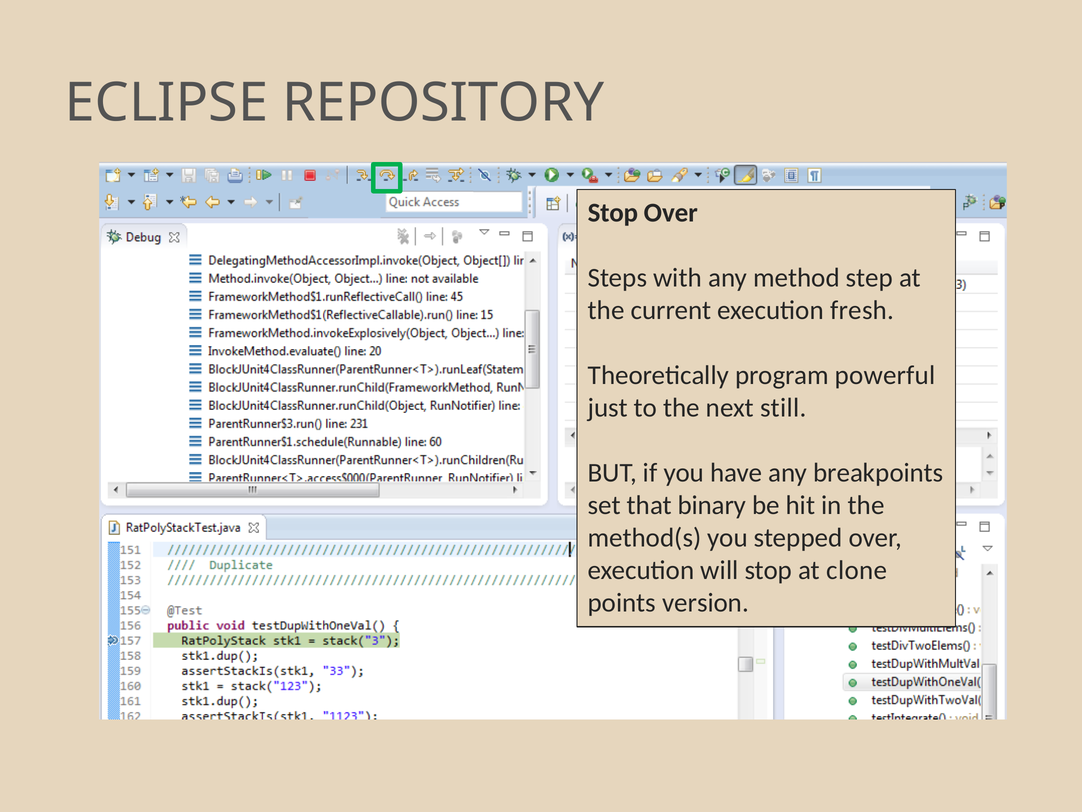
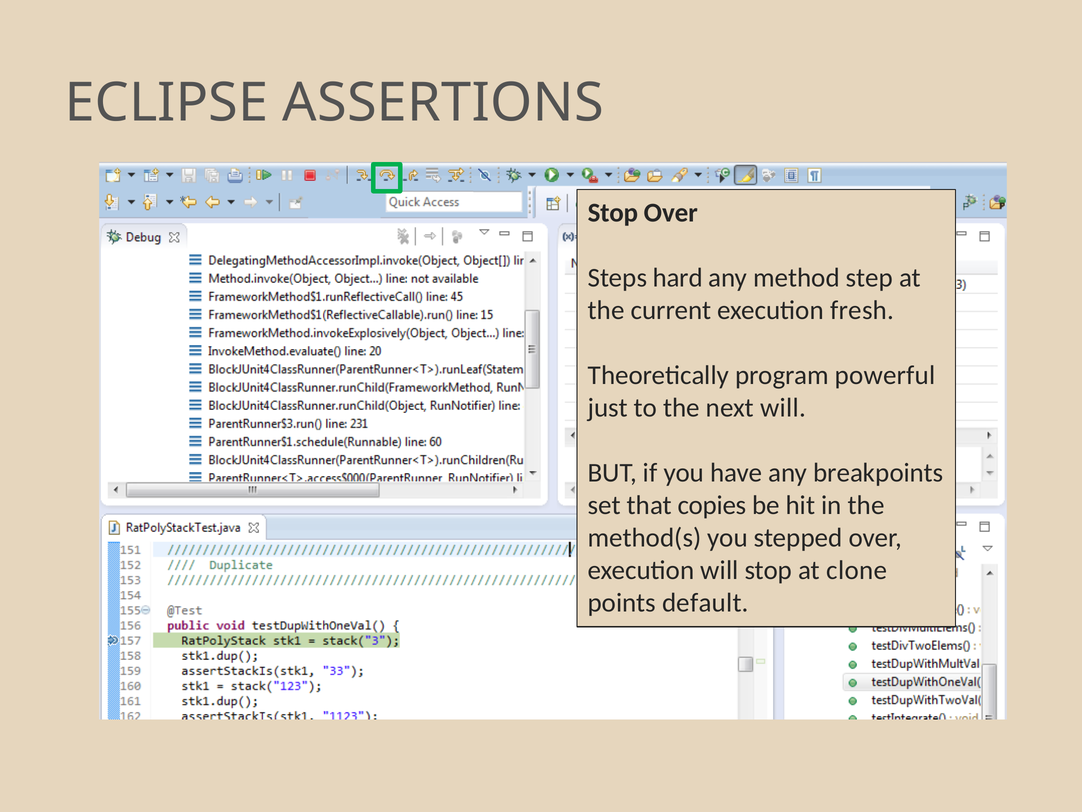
REPOSITORY: REPOSITORY -> ASSERTIONS
with: with -> hard
next still: still -> will
binary: binary -> copies
version: version -> default
